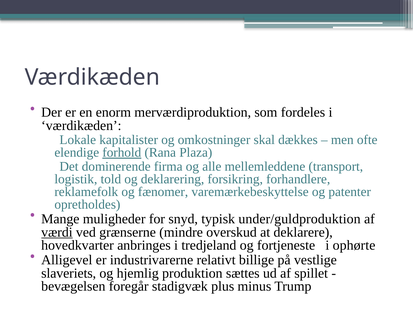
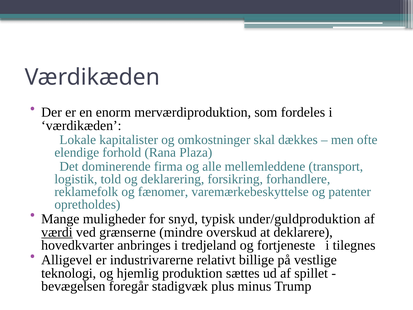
forhold underline: present -> none
ophørte: ophørte -> tilegnes
slaveriets: slaveriets -> teknologi
